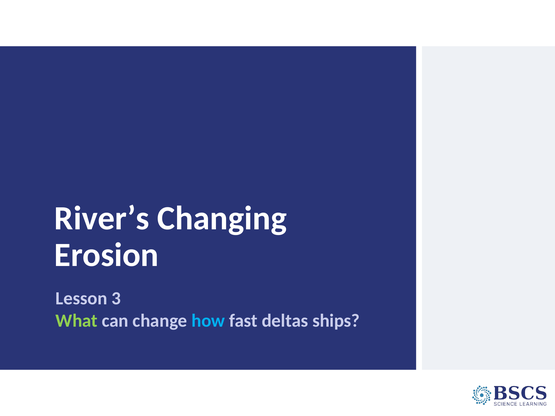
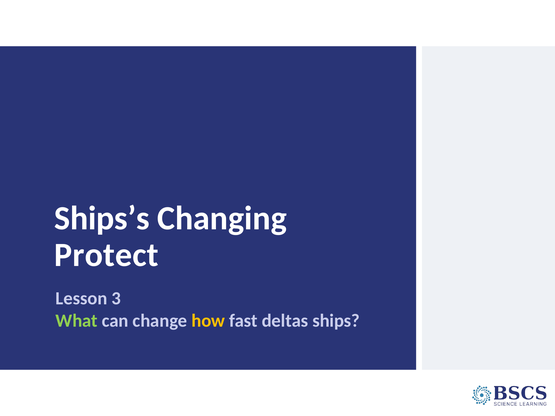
River’s: River’s -> Ships’s
Erosion: Erosion -> Protect
how colour: light blue -> yellow
